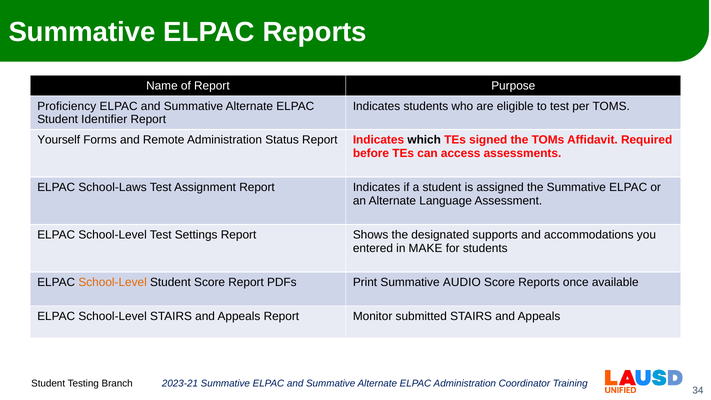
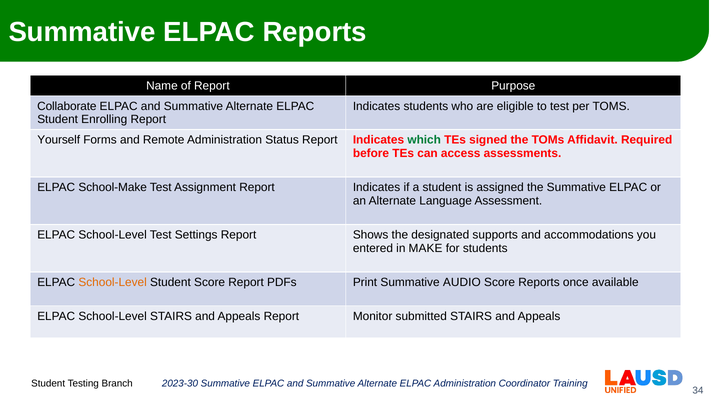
Proficiency: Proficiency -> Collaborate
Identifier: Identifier -> Enrolling
which colour: black -> green
School-Laws: School-Laws -> School-Make
2023-21: 2023-21 -> 2023-30
